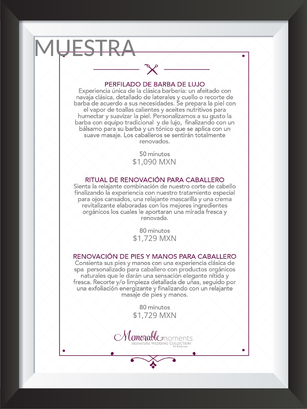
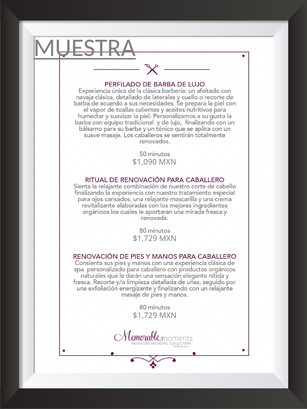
MUESTRA underline: none -> present
